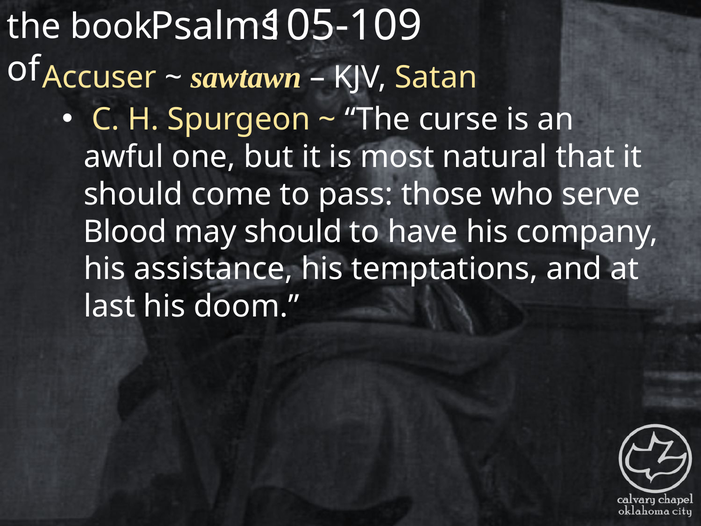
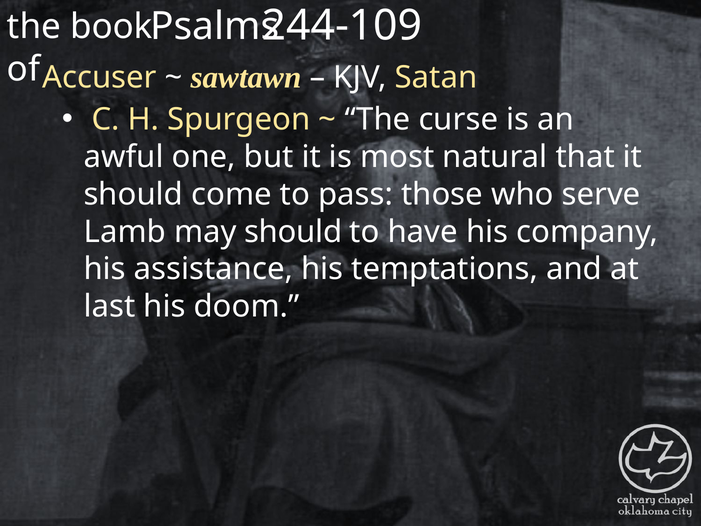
105-109: 105-109 -> 244-109
Blood: Blood -> Lamb
